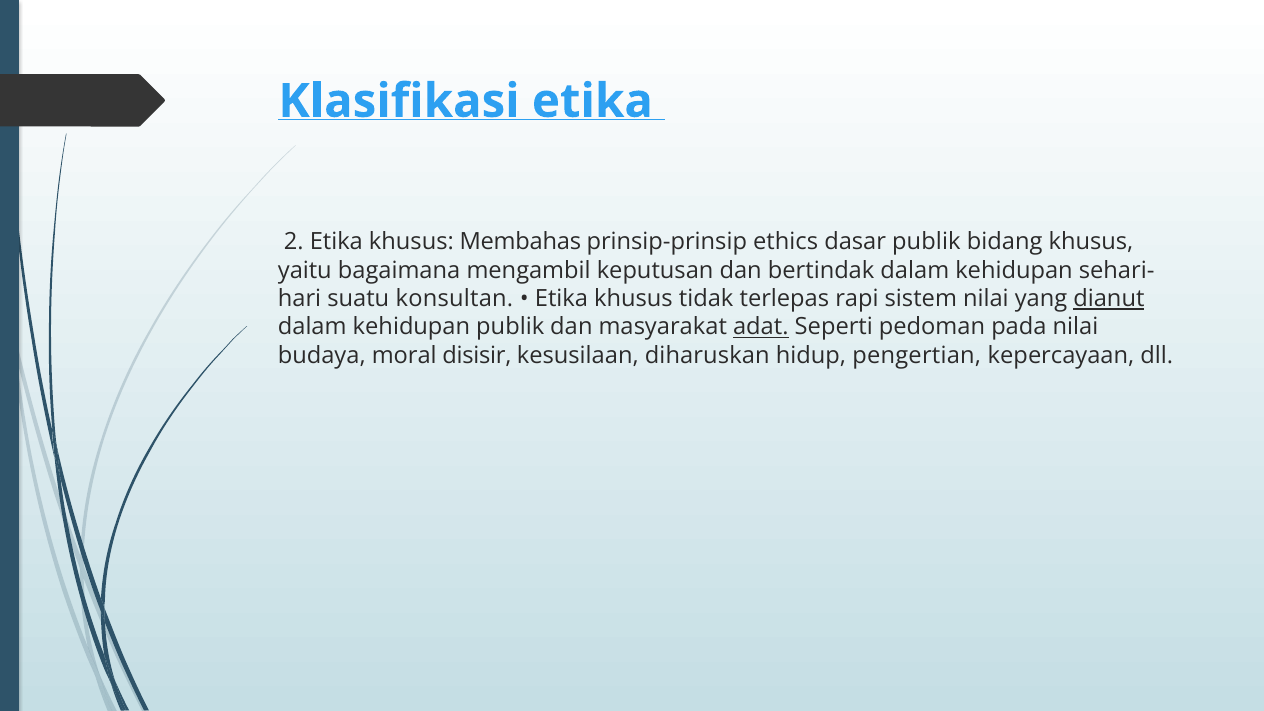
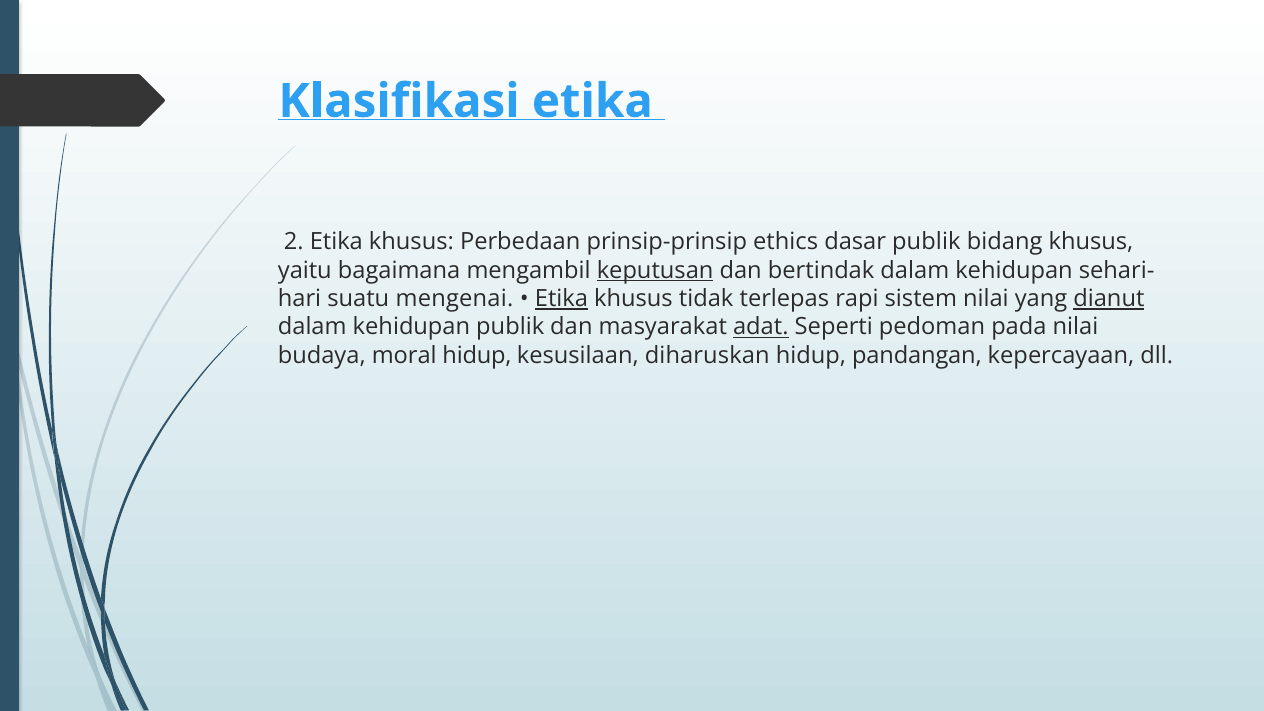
Membahas: Membahas -> Perbedaan
keputusan underline: none -> present
konsultan: konsultan -> mengenai
Etika at (561, 299) underline: none -> present
moral disisir: disisir -> hidup
pengertian: pengertian -> pandangan
